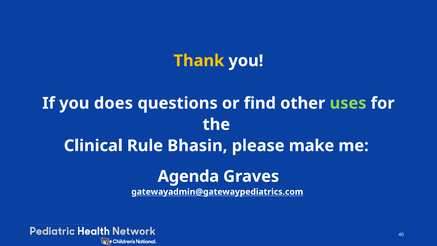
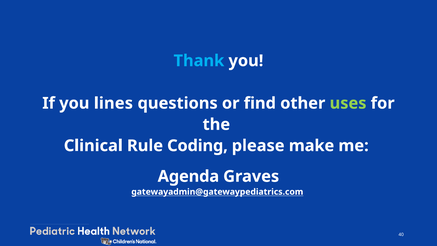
Thank colour: yellow -> light blue
does: does -> lines
Bhasin: Bhasin -> Coding
